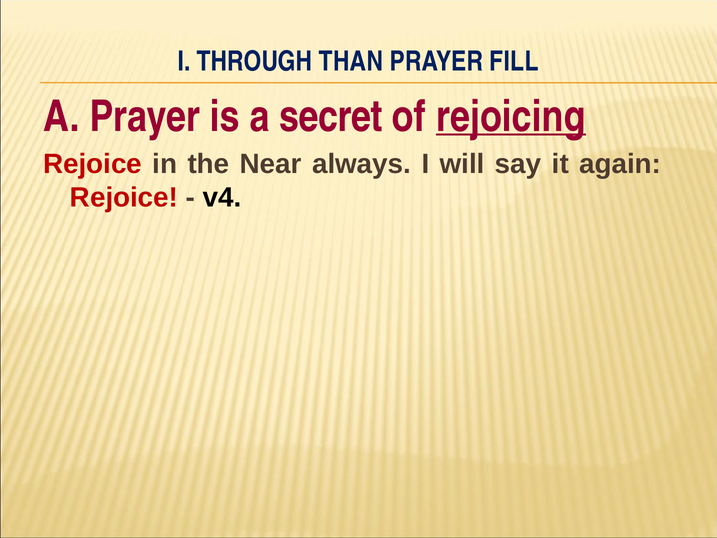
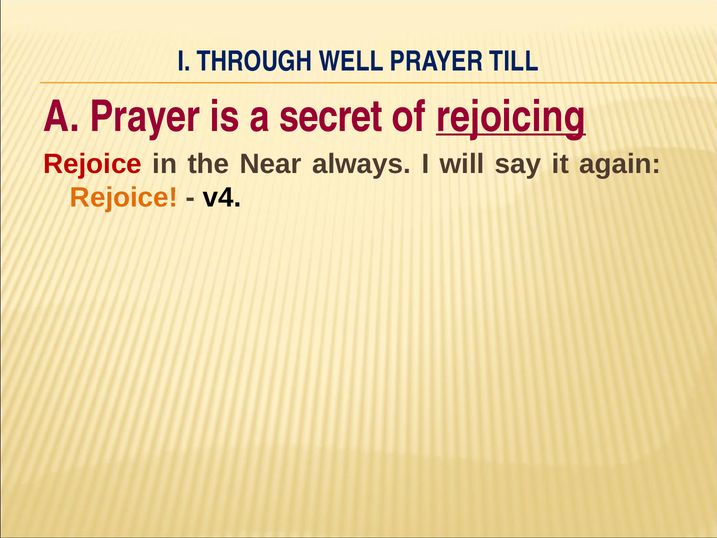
THAN: THAN -> WELL
FILL: FILL -> TILL
Rejoice at (124, 197) colour: red -> orange
